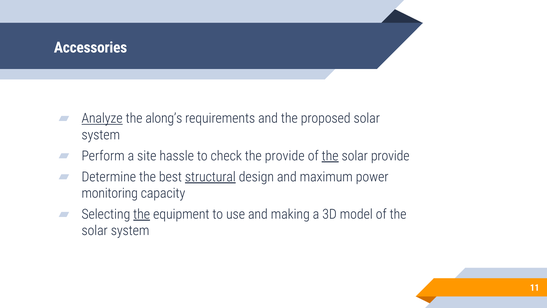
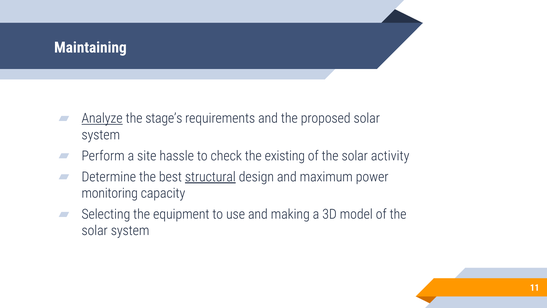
Accessories: Accessories -> Maintaining
along’s: along’s -> stage’s
the provide: provide -> existing
the at (330, 156) underline: present -> none
solar provide: provide -> activity
the at (142, 214) underline: present -> none
